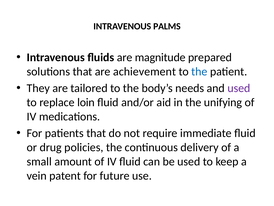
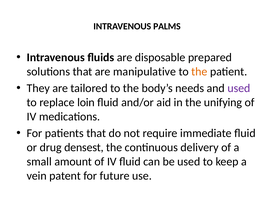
magnitude: magnitude -> disposable
achievement: achievement -> manipulative
the at (199, 71) colour: blue -> orange
policies: policies -> densest
